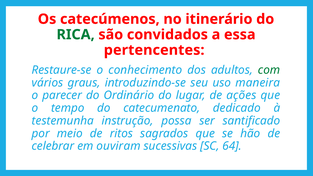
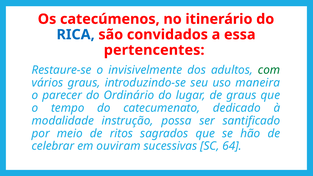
RICA colour: green -> blue
conhecimento: conhecimento -> invisivelmente
de ações: ações -> graus
testemunha: testemunha -> modalidade
